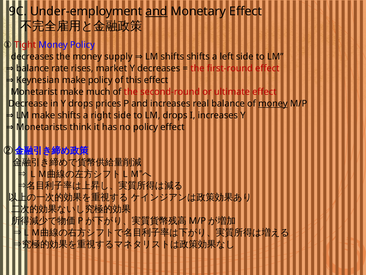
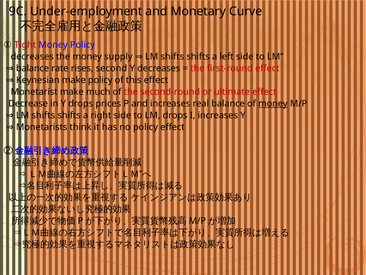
and at (156, 11) underline: present -> none
Monetary Effect: Effect -> Curve
market: market -> second
make at (43, 115): make -> shifts
